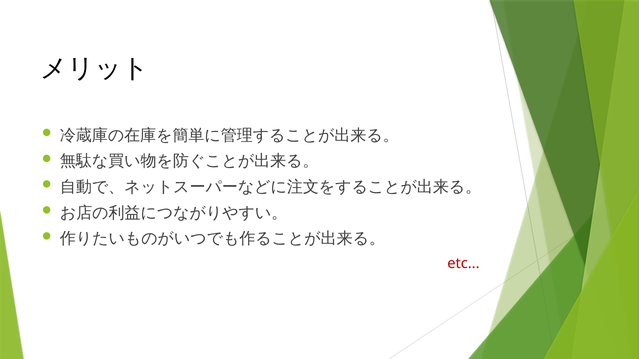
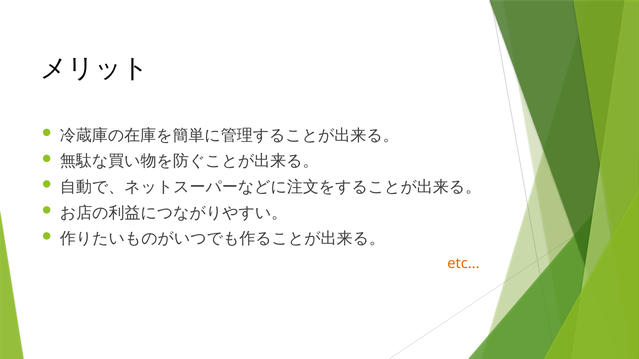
etc colour: red -> orange
